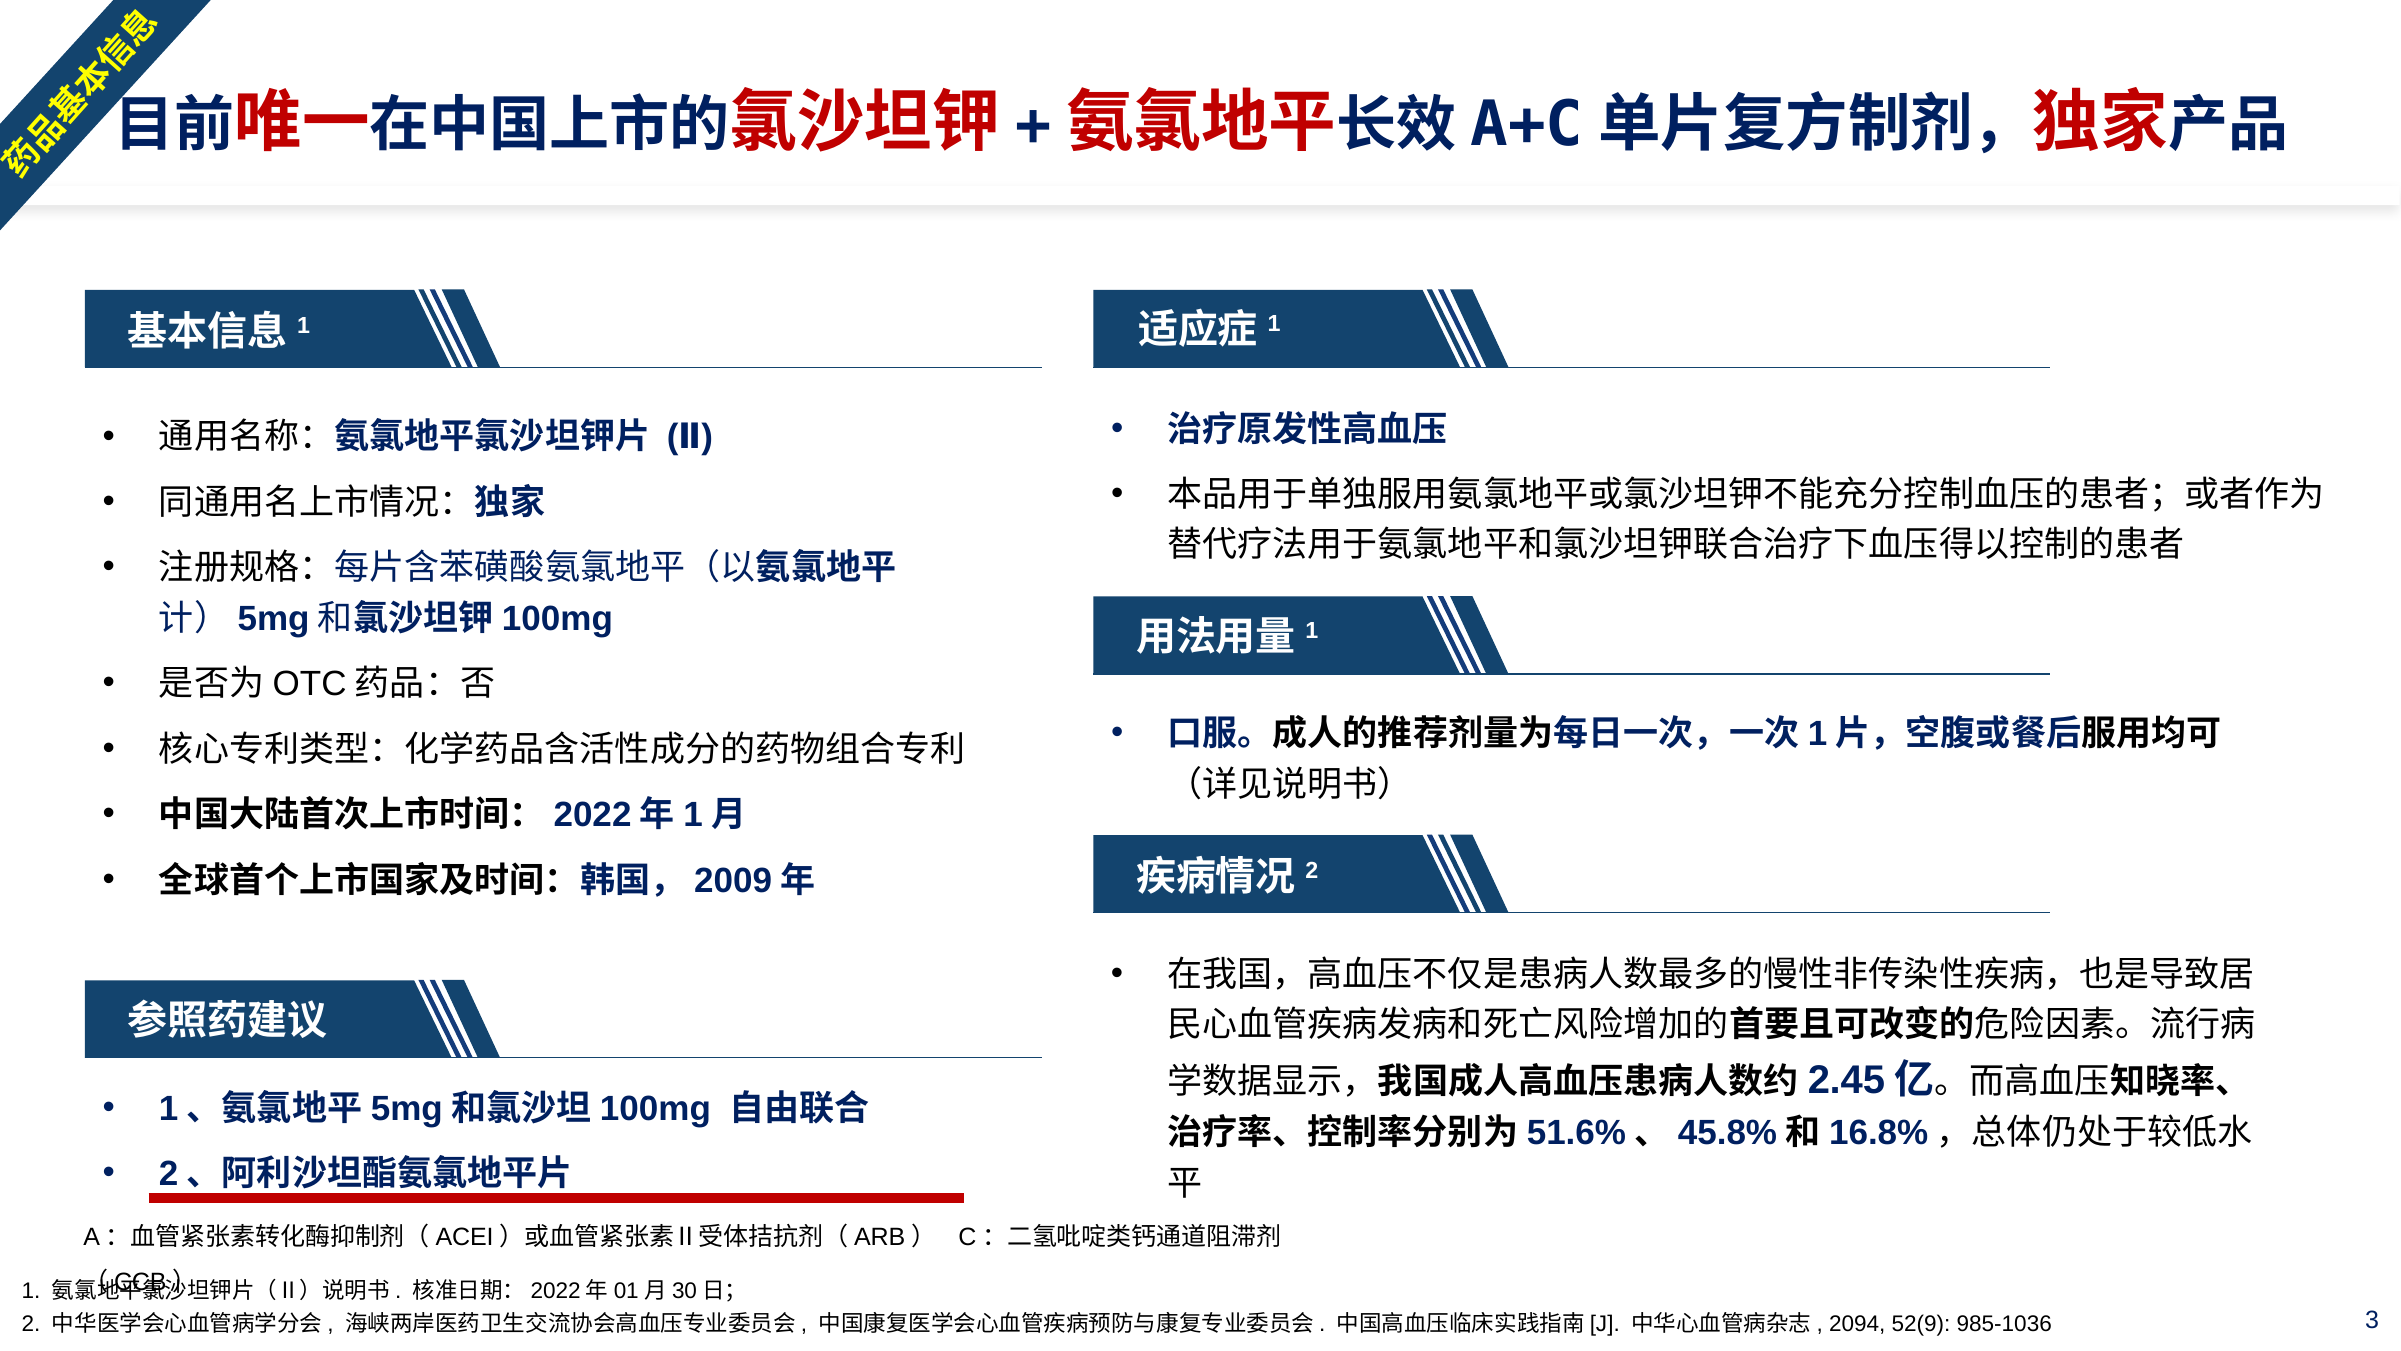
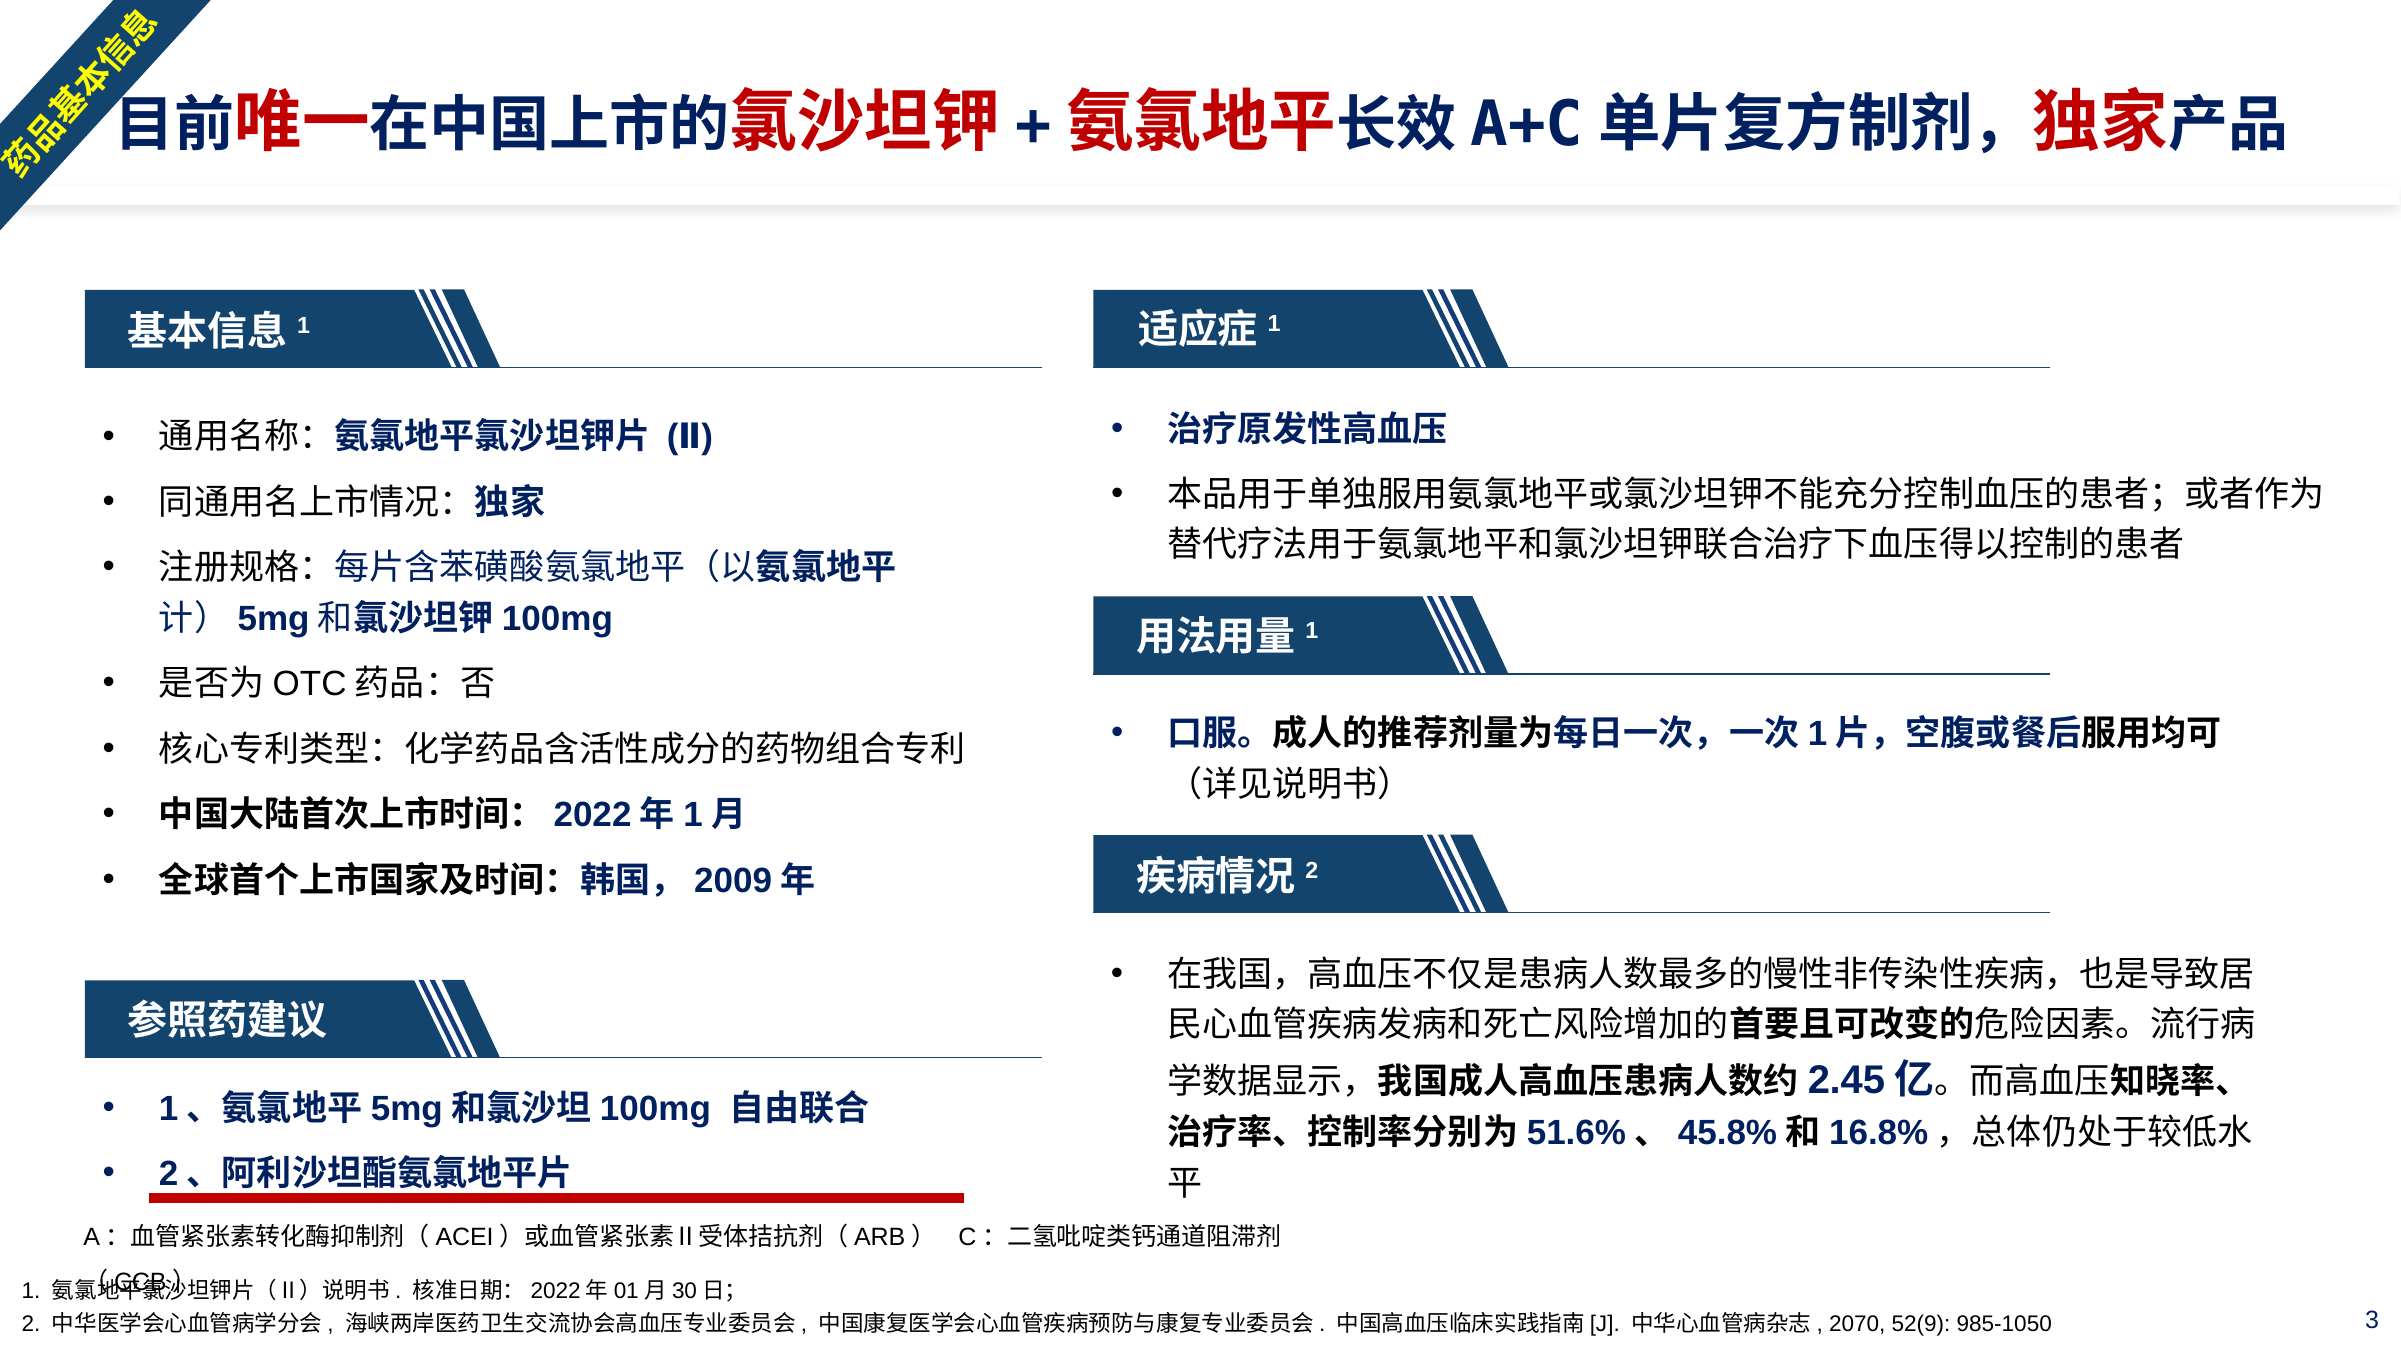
2094: 2094 -> 2070
985-1036: 985-1036 -> 985-1050
